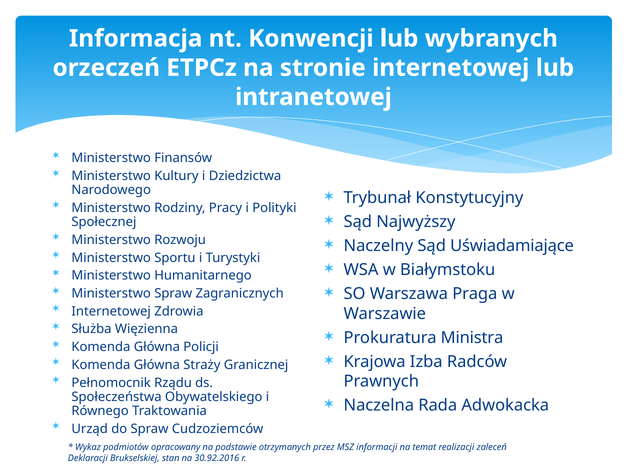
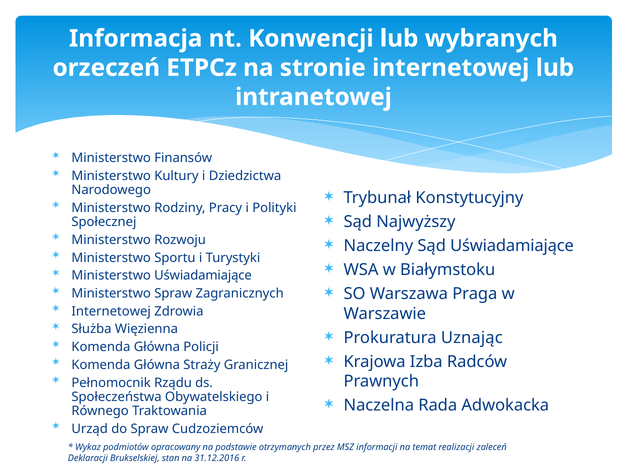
Ministerstwo Humanitarnego: Humanitarnego -> Uświadamiające
Ministra: Ministra -> Uznając
30.92.2016: 30.92.2016 -> 31.12.2016
